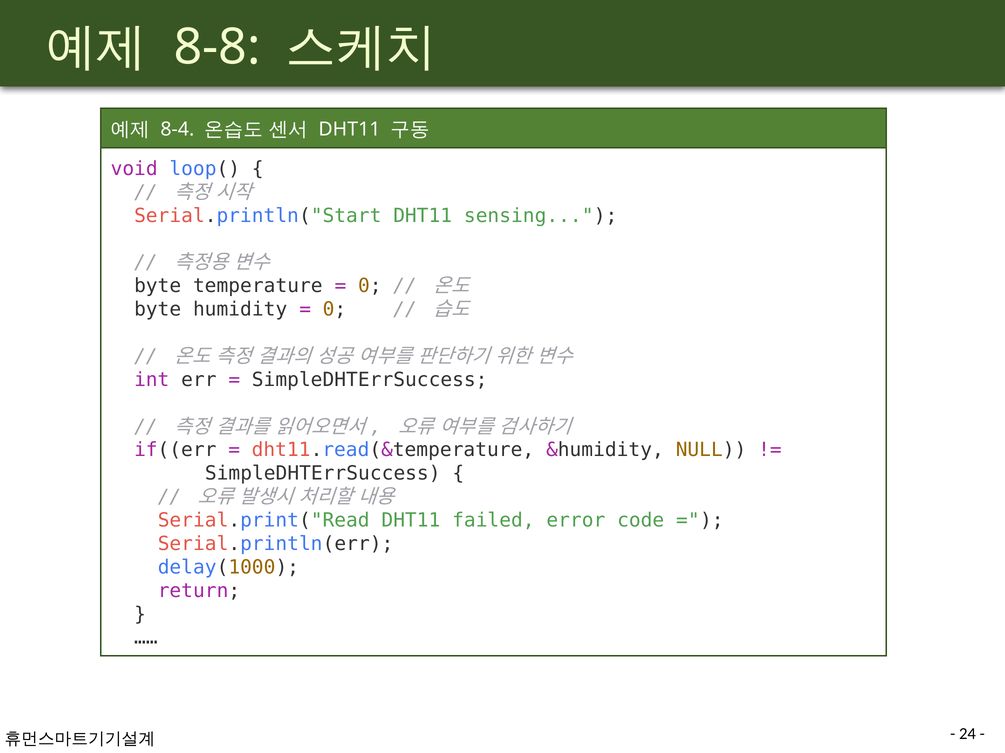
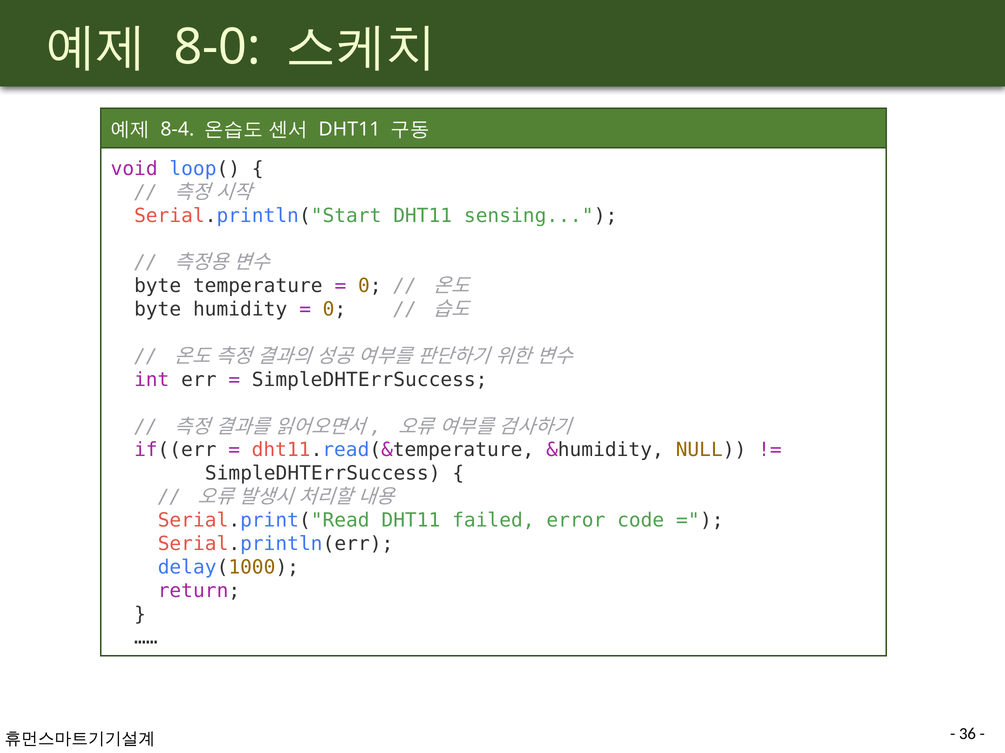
8-8: 8-8 -> 8-0
24: 24 -> 36
